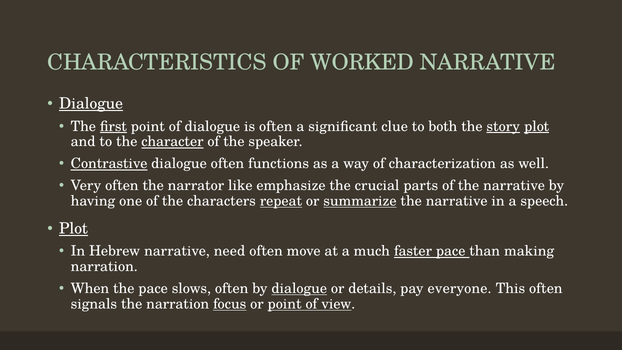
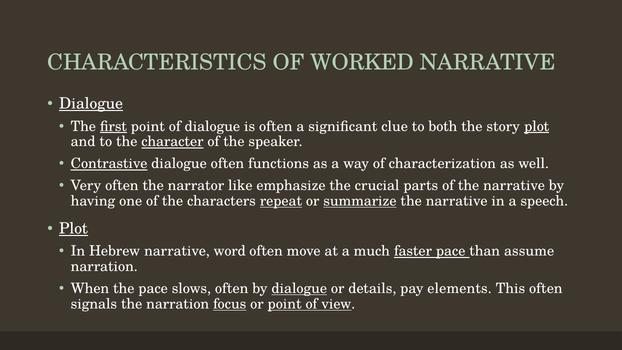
story underline: present -> none
need: need -> word
making: making -> assume
everyone: everyone -> elements
